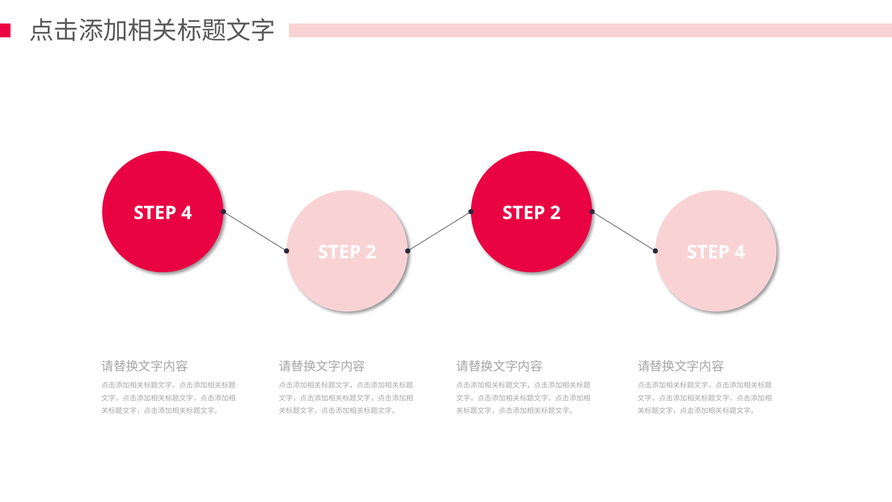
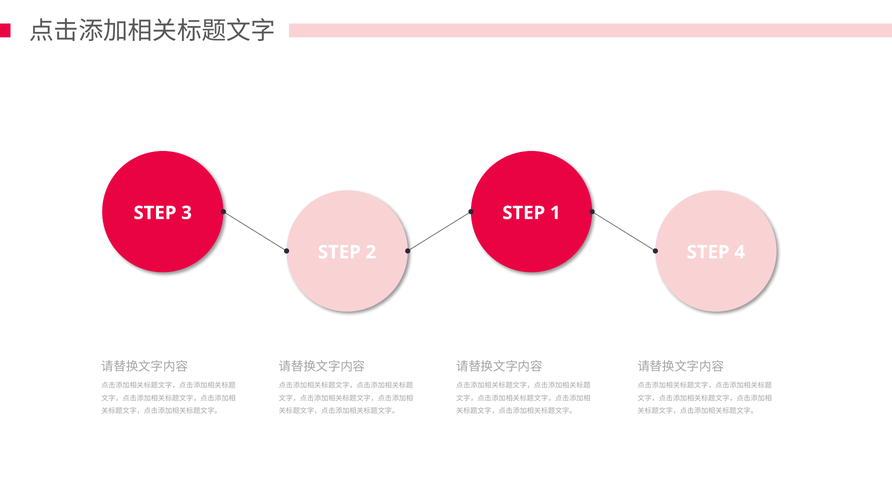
4 at (187, 213): 4 -> 3
2 at (555, 213): 2 -> 1
